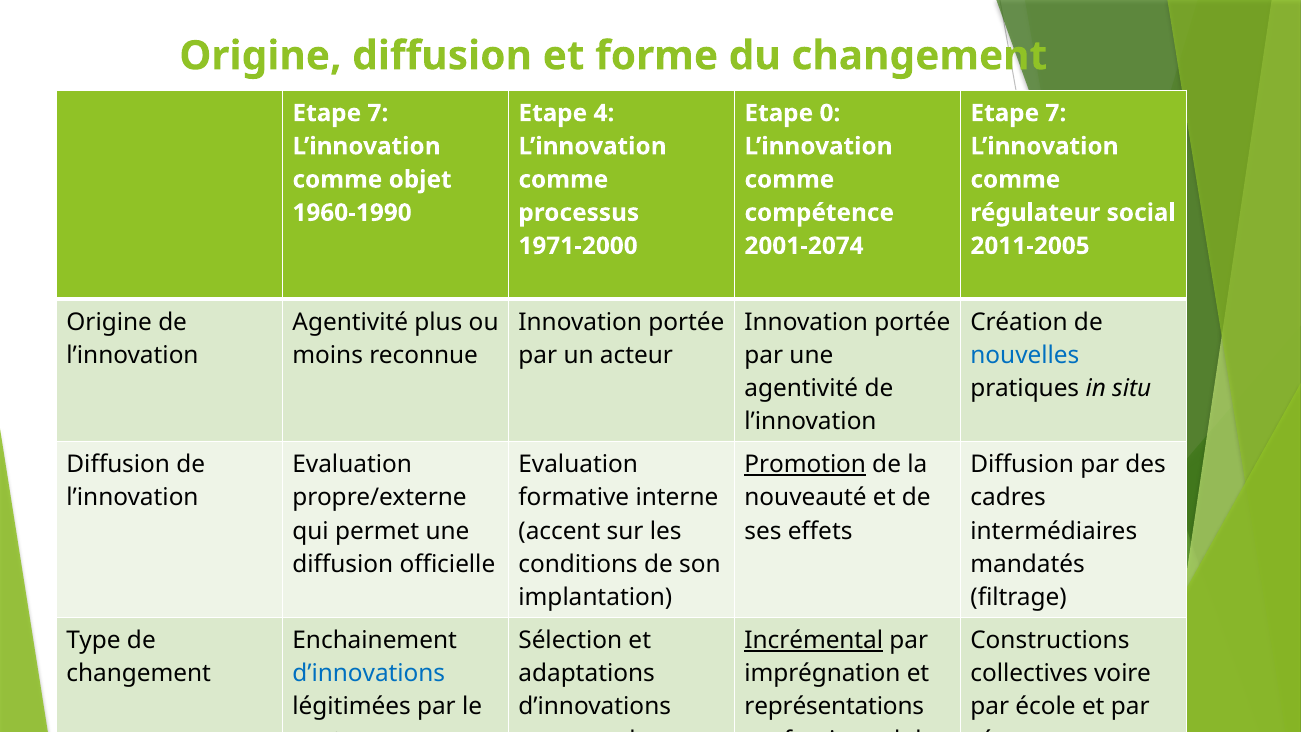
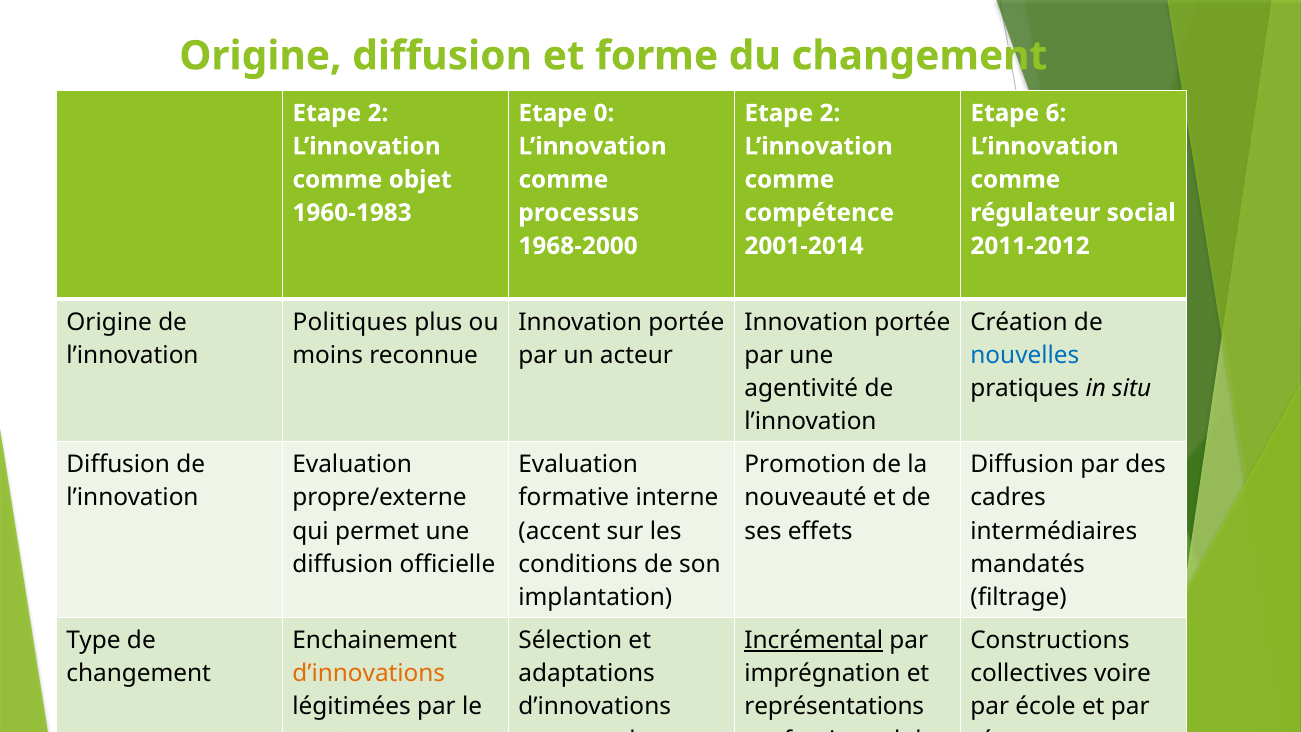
7 at (378, 113): 7 -> 2
4: 4 -> 0
0 at (830, 113): 0 -> 2
7 at (1056, 113): 7 -> 6
1960-1990: 1960-1990 -> 1960-1983
1971-2000: 1971-2000 -> 1968-2000
2001-2074: 2001-2074 -> 2001-2014
2011-2005: 2011-2005 -> 2011-2012
Agentivité at (350, 322): Agentivité -> Politiques
Promotion underline: present -> none
d’innovations at (369, 674) colour: blue -> orange
